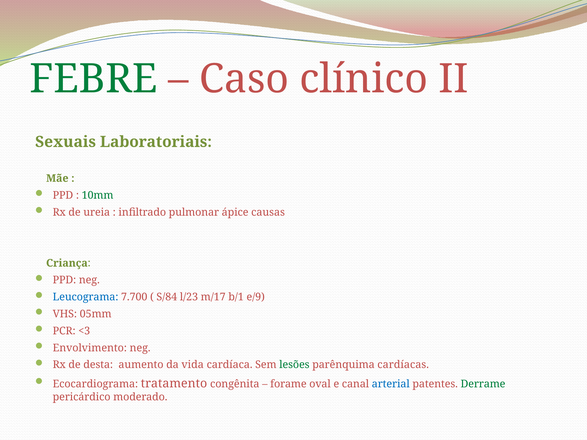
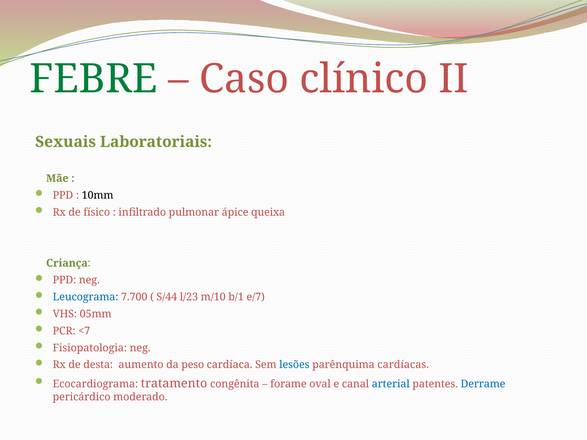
10mm colour: green -> black
ureia: ureia -> físico
causas: causas -> queixa
S/84: S/84 -> S/44
m/17: m/17 -> m/10
e/9: e/9 -> e/7
<3: <3 -> <7
Envolvimento: Envolvimento -> Fisiopatologia
vida: vida -> peso
lesões colour: green -> blue
Derrame colour: green -> blue
